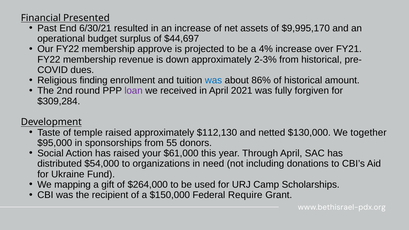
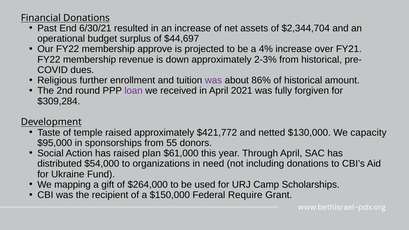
Financial Presented: Presented -> Donations
$9,995,170: $9,995,170 -> $2,344,704
finding: finding -> further
was at (213, 80) colour: blue -> purple
$112,130: $112,130 -> $421,772
together: together -> capacity
your: your -> plan
